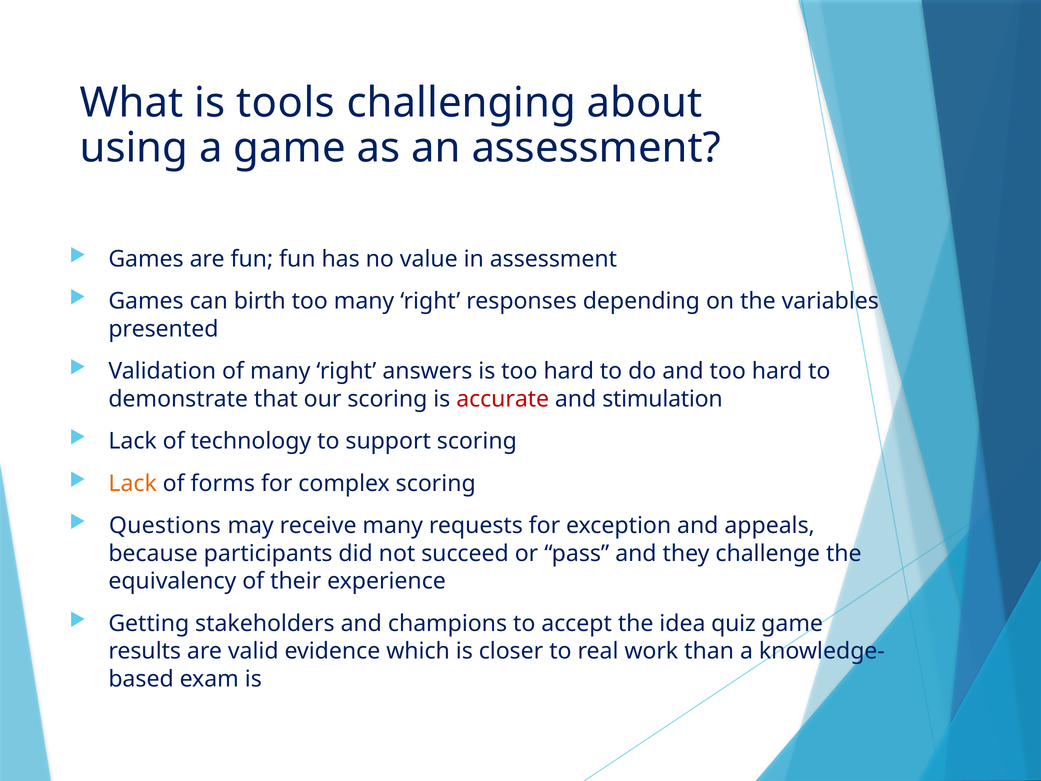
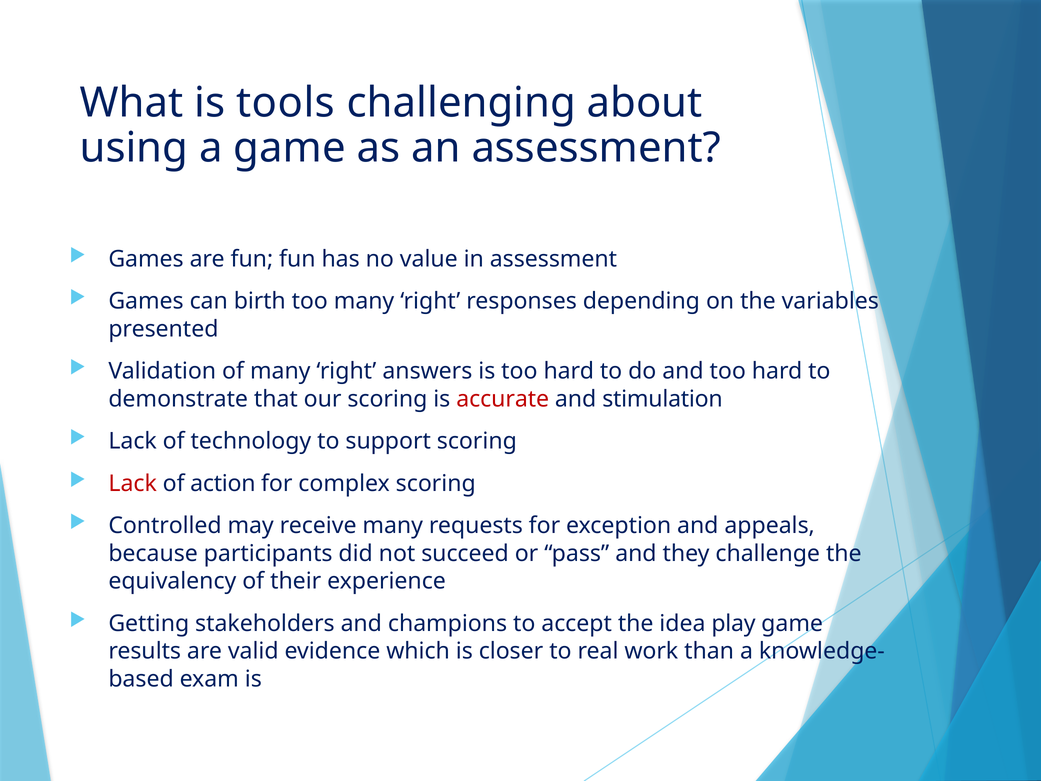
Lack at (133, 483) colour: orange -> red
forms: forms -> action
Questions: Questions -> Controlled
quiz: quiz -> play
